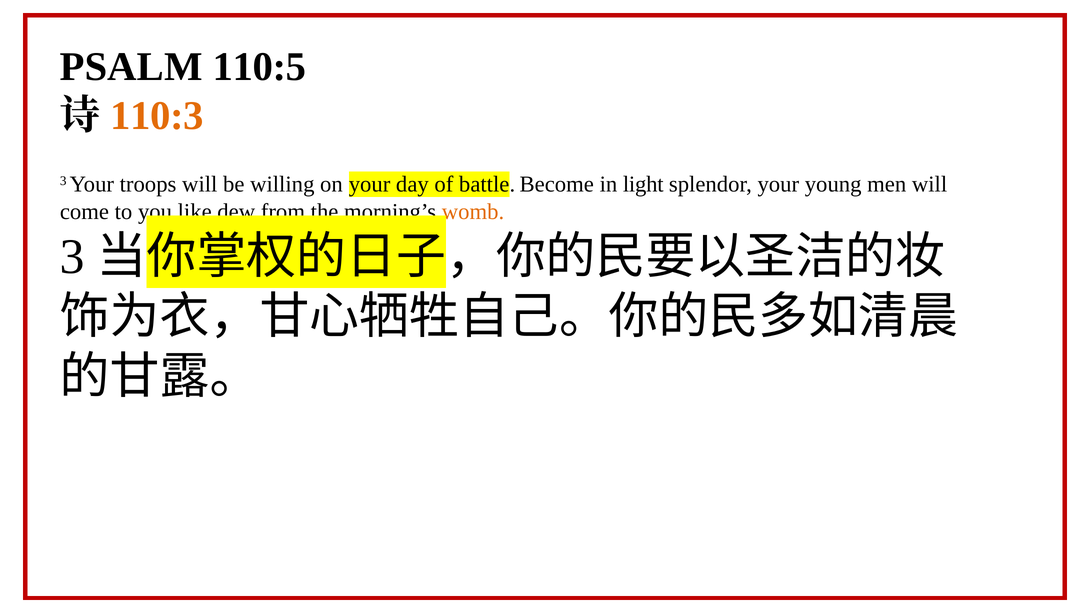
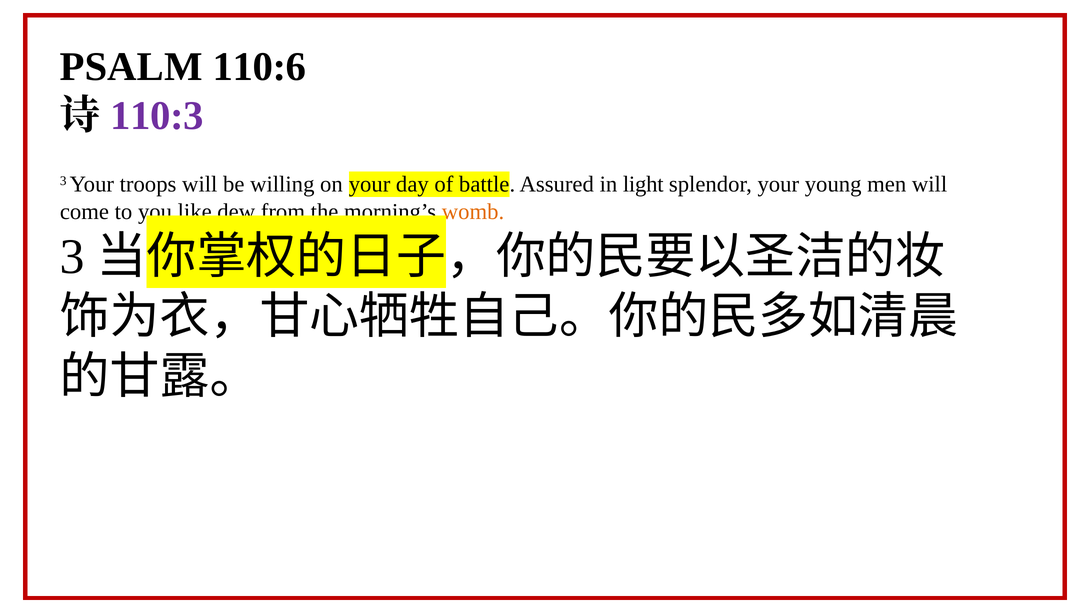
110:5: 110:5 -> 110:6
110:3 colour: orange -> purple
Become: Become -> Assured
